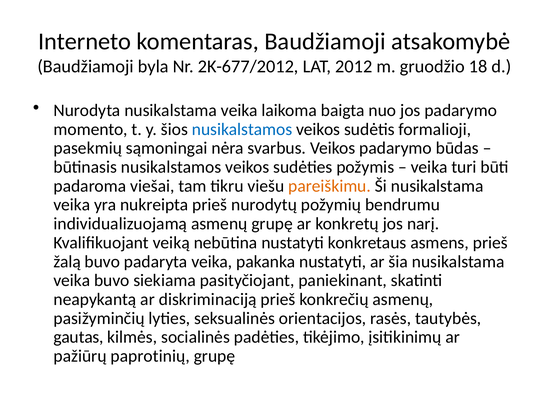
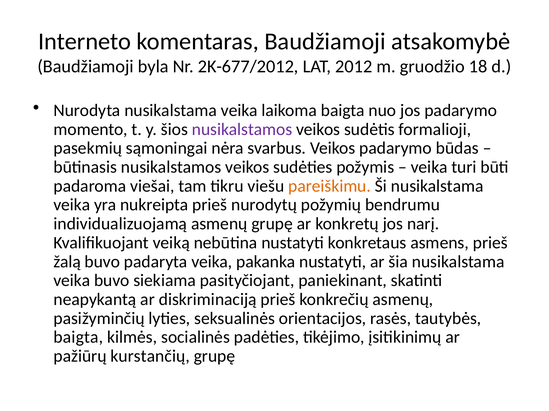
nusikalstamos at (242, 129) colour: blue -> purple
gautas at (79, 338): gautas -> baigta
paprotinių: paprotinių -> kurstančių
